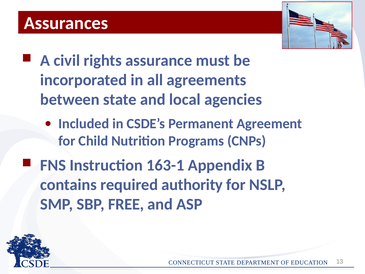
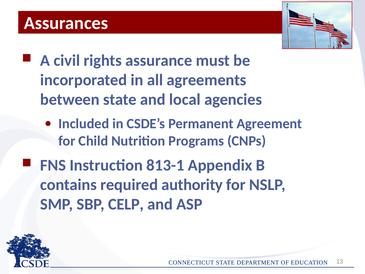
163-1: 163-1 -> 813-1
FREE: FREE -> CELP
